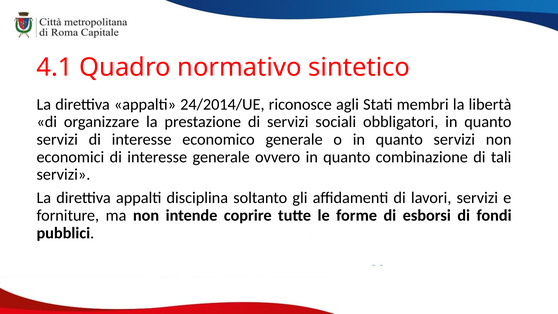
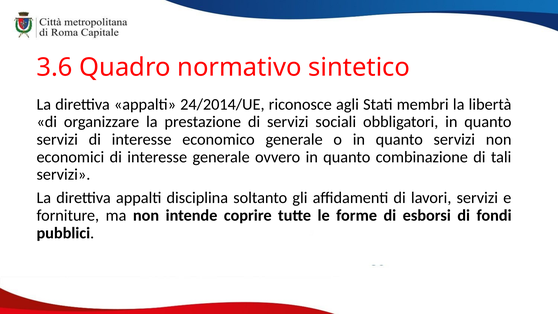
4.1: 4.1 -> 3.6
